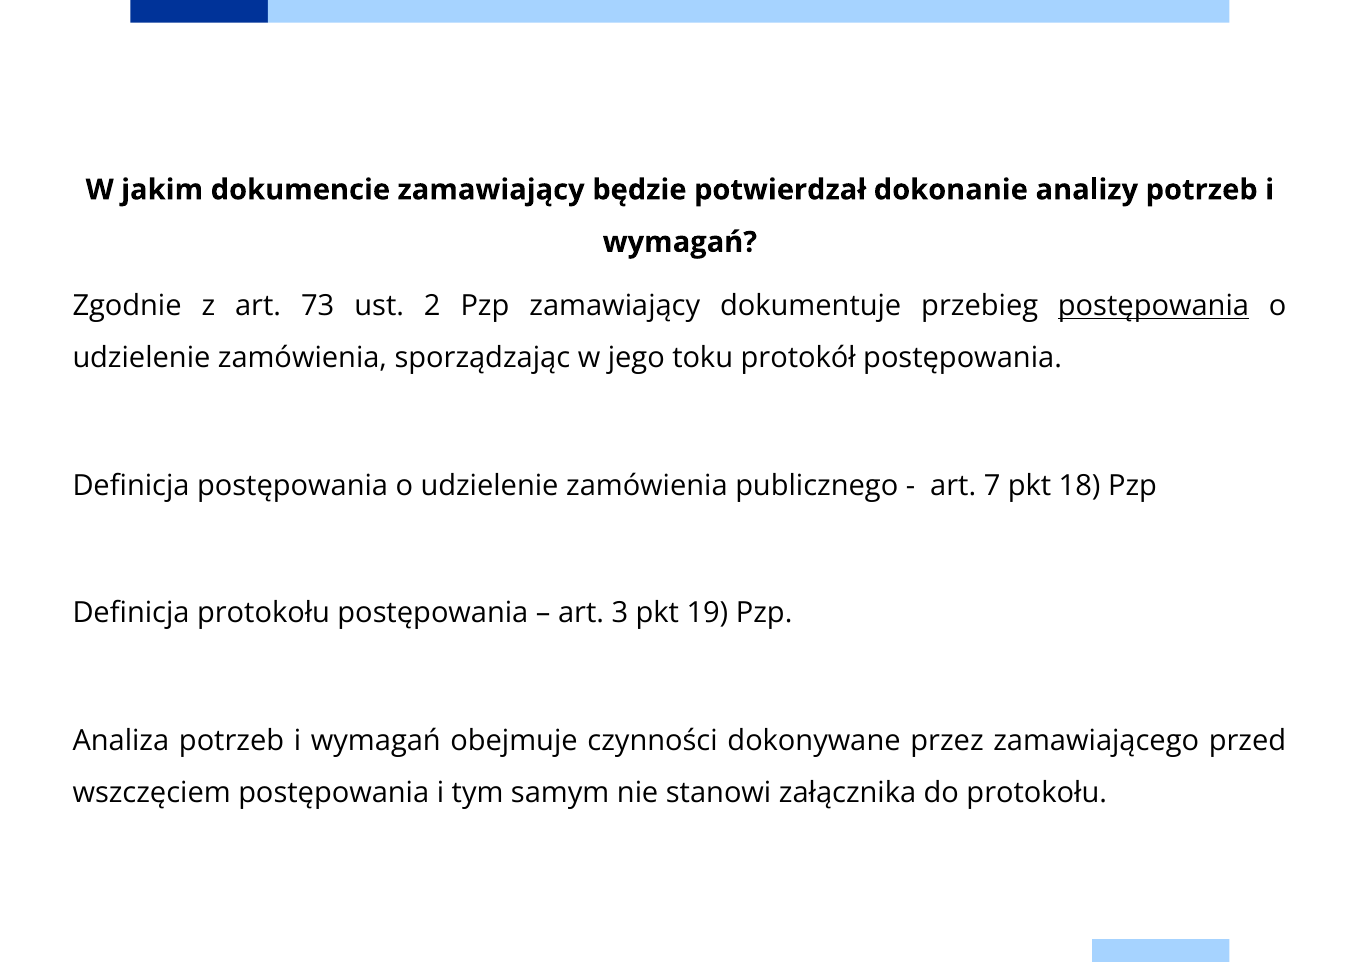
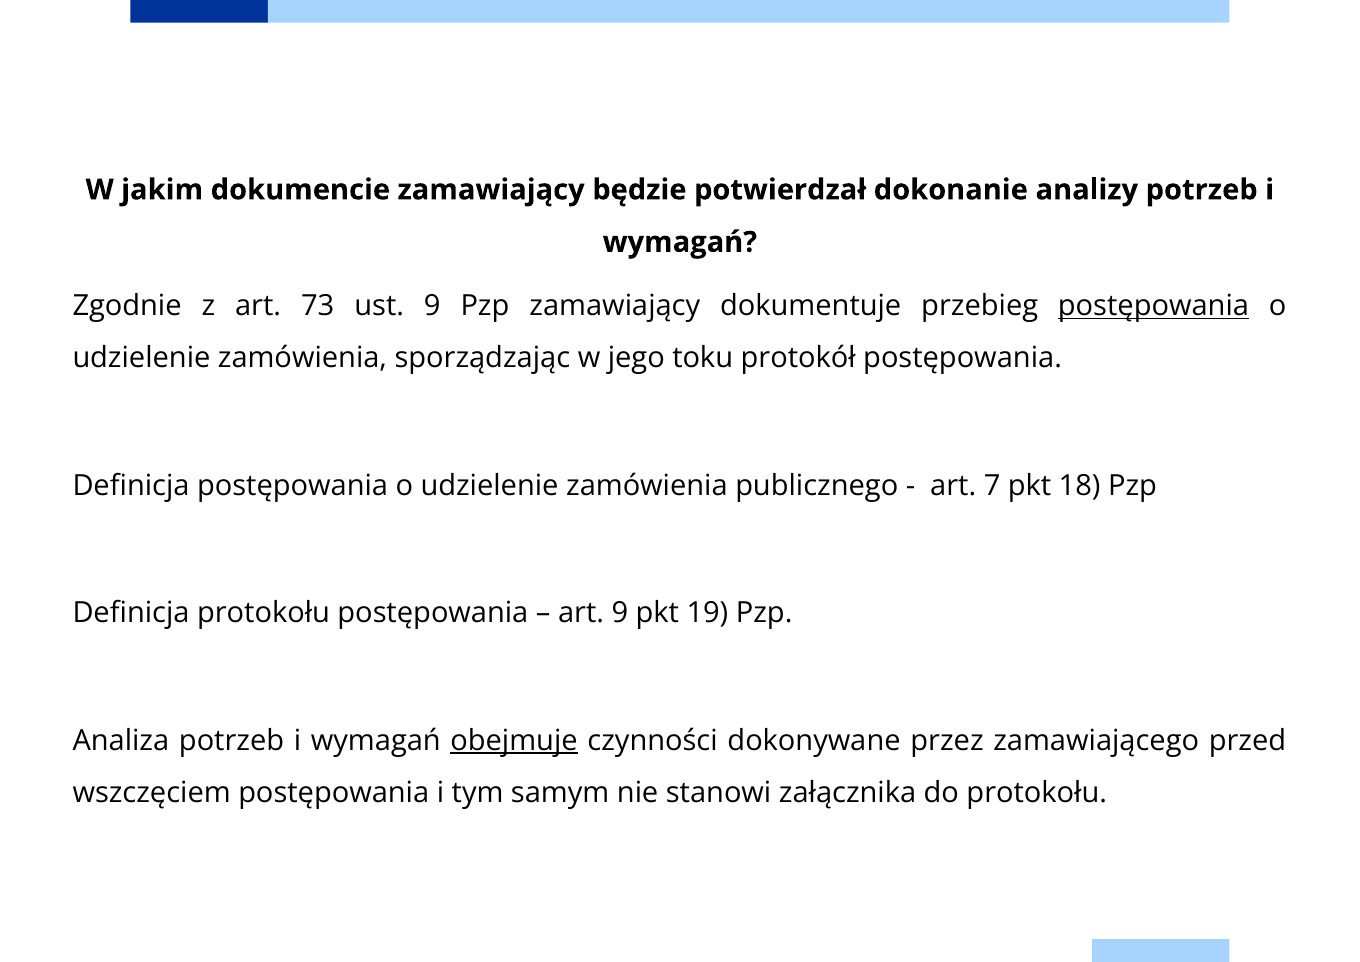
ust 2: 2 -> 9
art 3: 3 -> 9
obejmuje underline: none -> present
